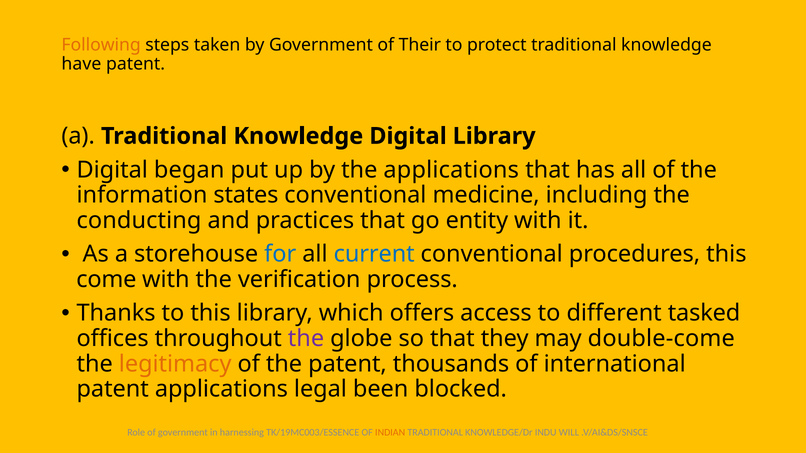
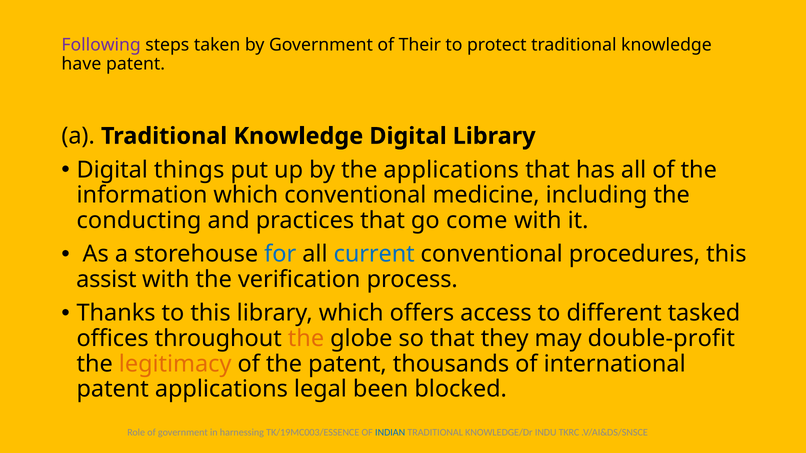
Following colour: orange -> purple
began: began -> things
information states: states -> which
entity: entity -> come
come: come -> assist
the at (306, 339) colour: purple -> orange
double-come: double-come -> double-profit
INDIAN colour: orange -> blue
WILL: WILL -> TKRC
